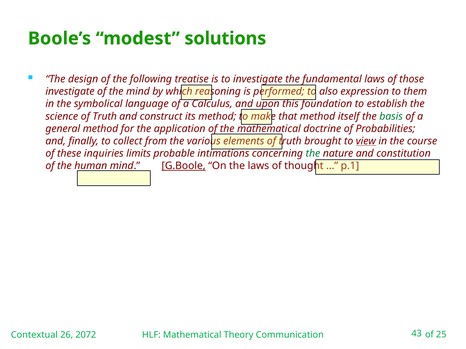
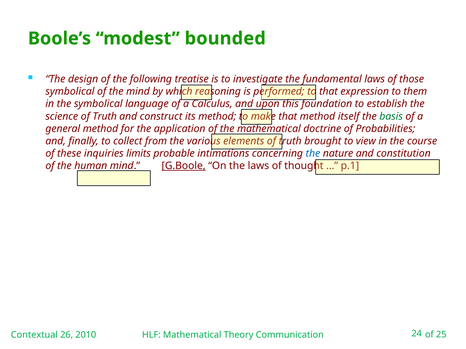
solutions: solutions -> bounded
investigate at (70, 92): investigate -> symbolical
also at (329, 92): also -> that
view underline: present -> none
the at (313, 154) colour: green -> blue
2072: 2072 -> 2010
43: 43 -> 24
